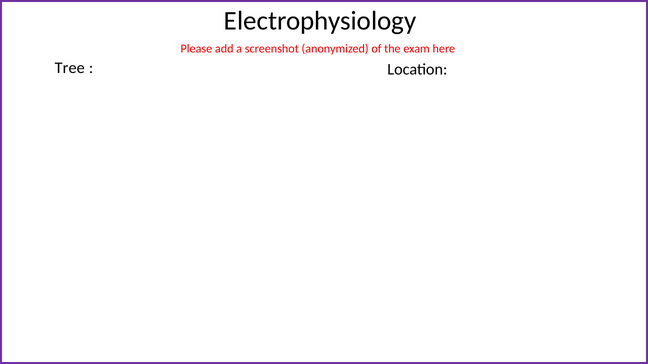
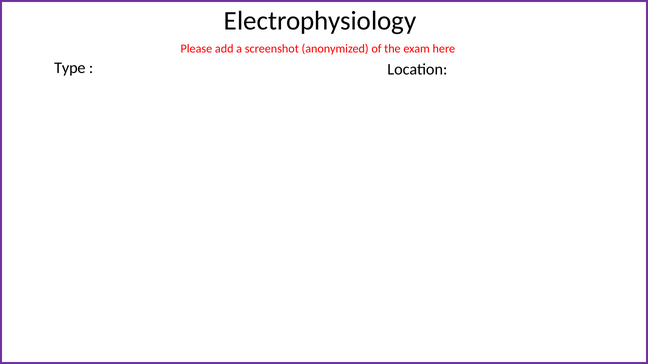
Tree: Tree -> Type
